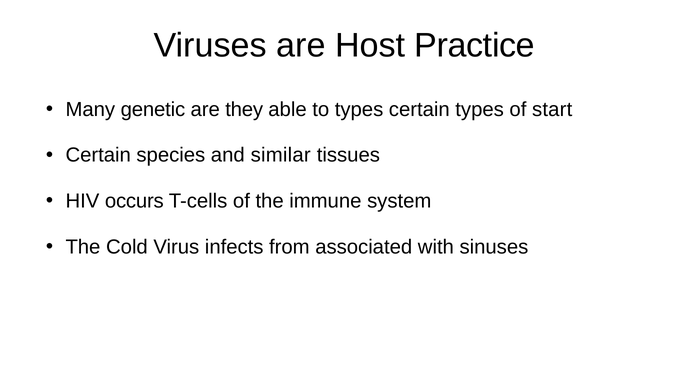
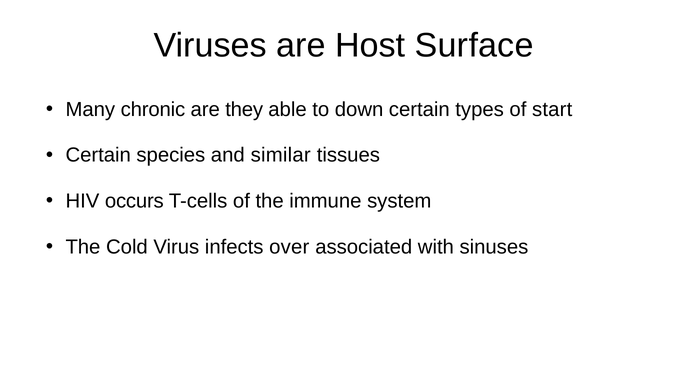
Practice: Practice -> Surface
genetic: genetic -> chronic
to types: types -> down
from: from -> over
